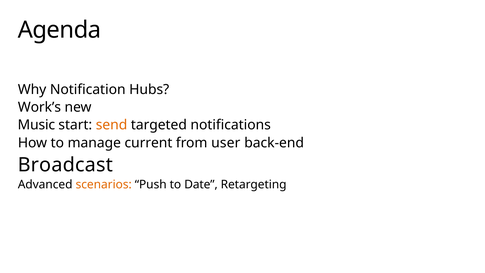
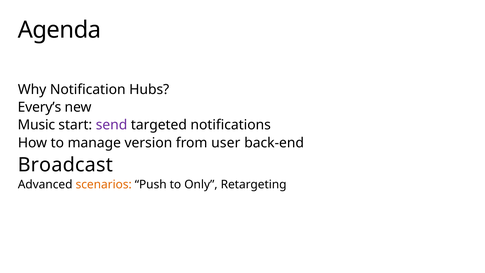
Work’s: Work’s -> Every’s
send colour: orange -> purple
current: current -> version
Date: Date -> Only
